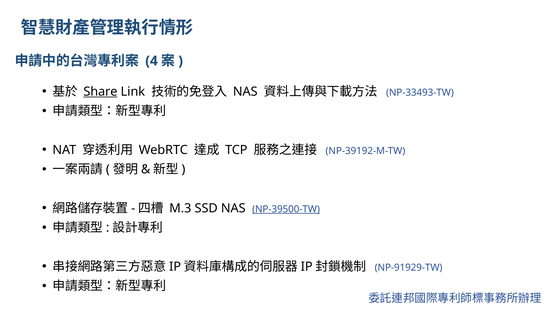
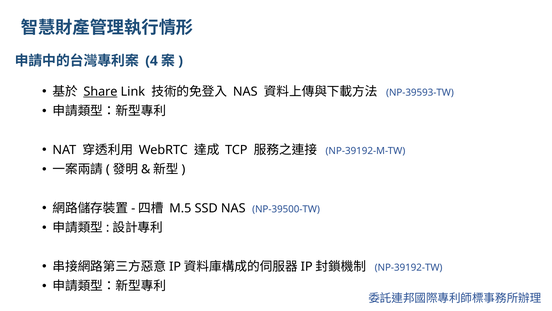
NP-33493-TW: NP-33493-TW -> NP-39593-TW
M.3: M.3 -> M.5
NP-39500-TW underline: present -> none
NP-91929-TW: NP-91929-TW -> NP-39192-TW
